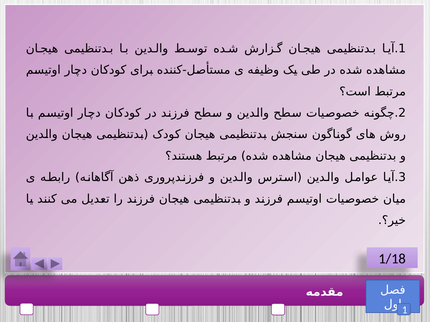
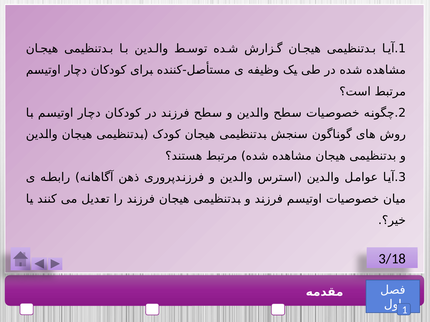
1/18: 1/18 -> 3/18
